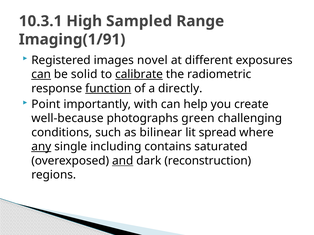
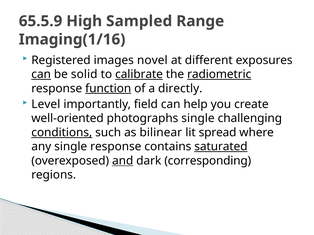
10.3.1: 10.3.1 -> 65.5.9
Imaging(1/91: Imaging(1/91 -> Imaging(1/16
radiometric underline: none -> present
Point: Point -> Level
with: with -> field
well-because: well-because -> well-oriented
photographs green: green -> single
conditions underline: none -> present
any underline: present -> none
single including: including -> response
saturated underline: none -> present
reconstruction: reconstruction -> corresponding
